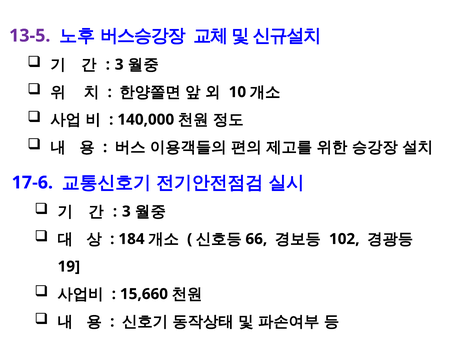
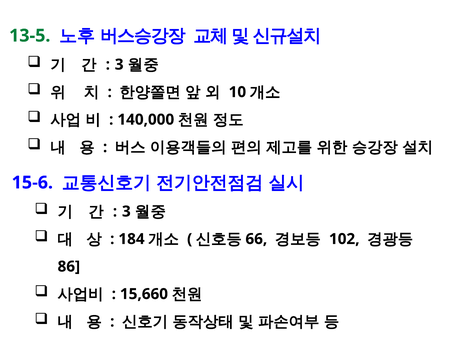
13-5 colour: purple -> green
17-6: 17-6 -> 15-6
19: 19 -> 86
